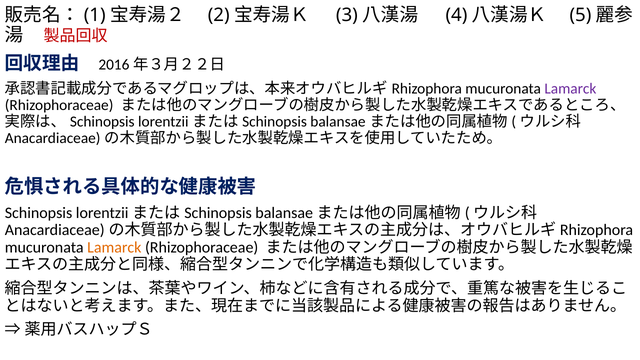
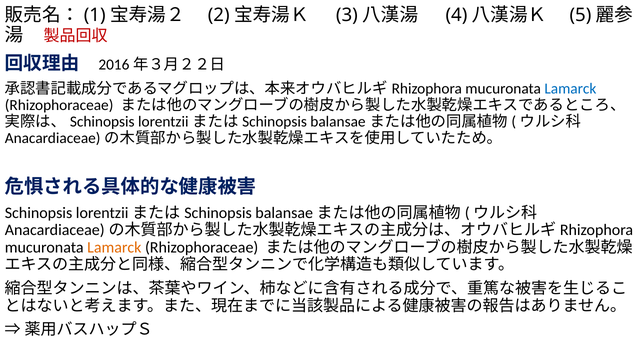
Lamarck at (570, 89) colour: purple -> blue
